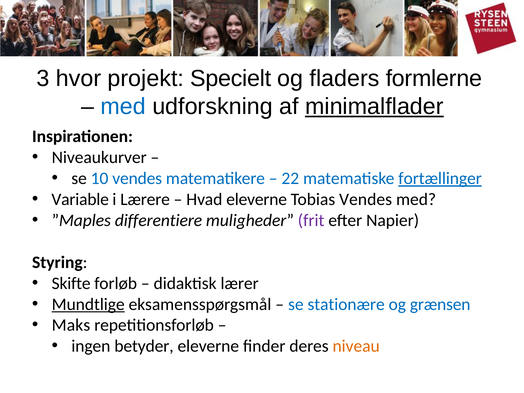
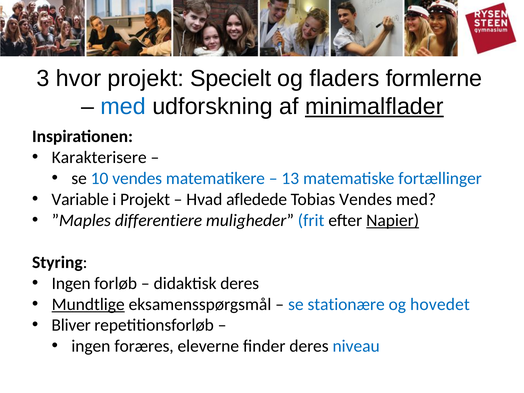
Niveaukurver: Niveaukurver -> Karakterisere
22: 22 -> 13
fortællinger underline: present -> none
i Lærere: Lærere -> Projekt
Hvad eleverne: eleverne -> afledede
frit colour: purple -> blue
Napier underline: none -> present
Skifte at (71, 283): Skifte -> Ingen
didaktisk lærer: lærer -> deres
grænsen: grænsen -> hovedet
Maks: Maks -> Bliver
betyder: betyder -> foræres
niveau colour: orange -> blue
